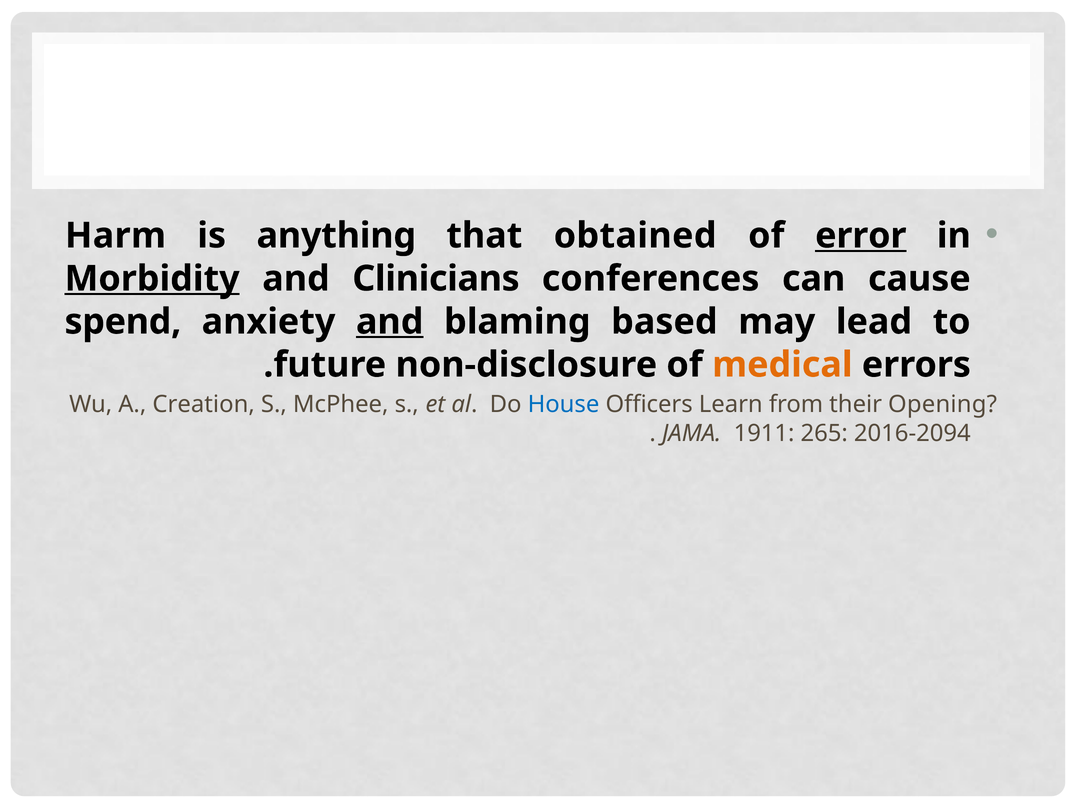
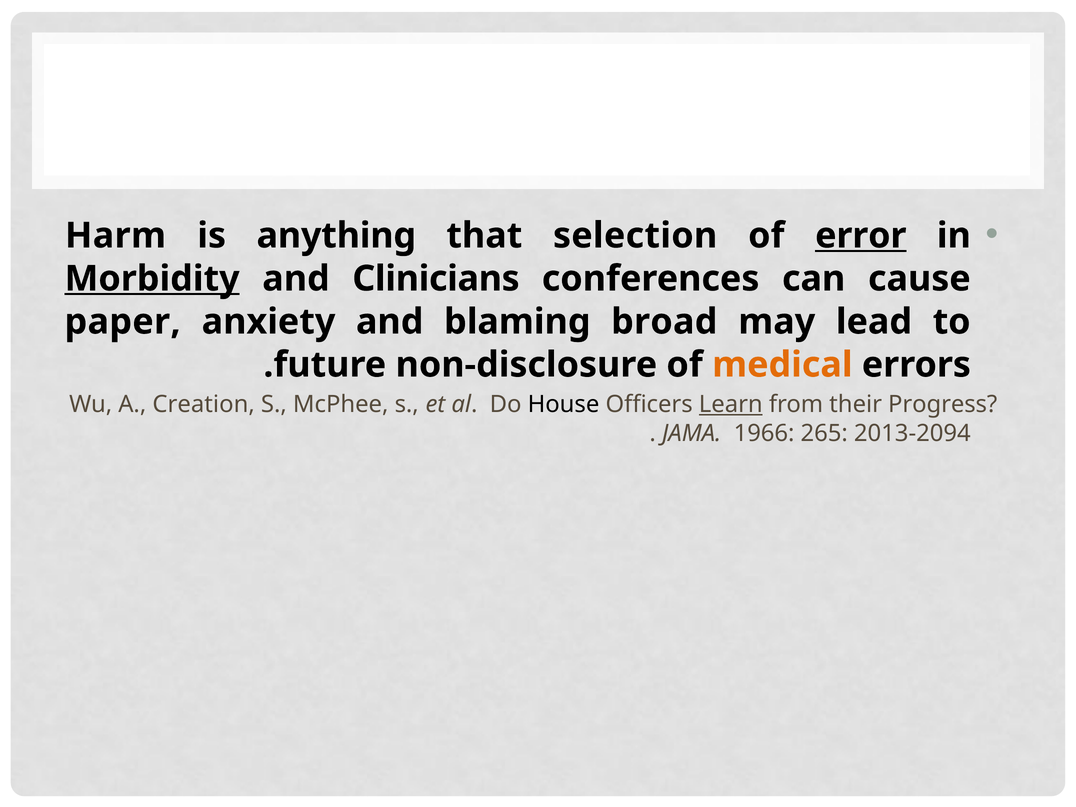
obtained: obtained -> selection
spend: spend -> paper
and at (390, 322) underline: present -> none
based: based -> broad
House colour: blue -> black
Learn underline: none -> present
Opening: Opening -> Progress
1911: 1911 -> 1966
2016-2094: 2016-2094 -> 2013-2094
